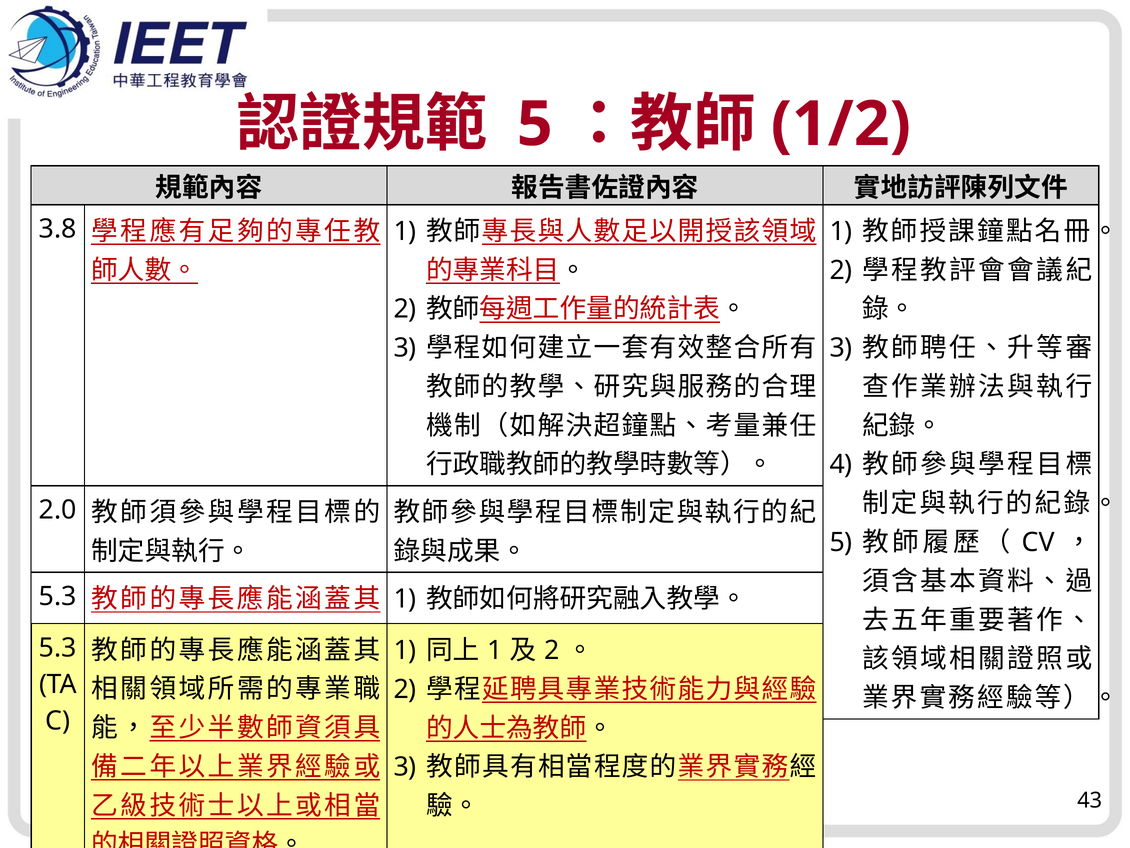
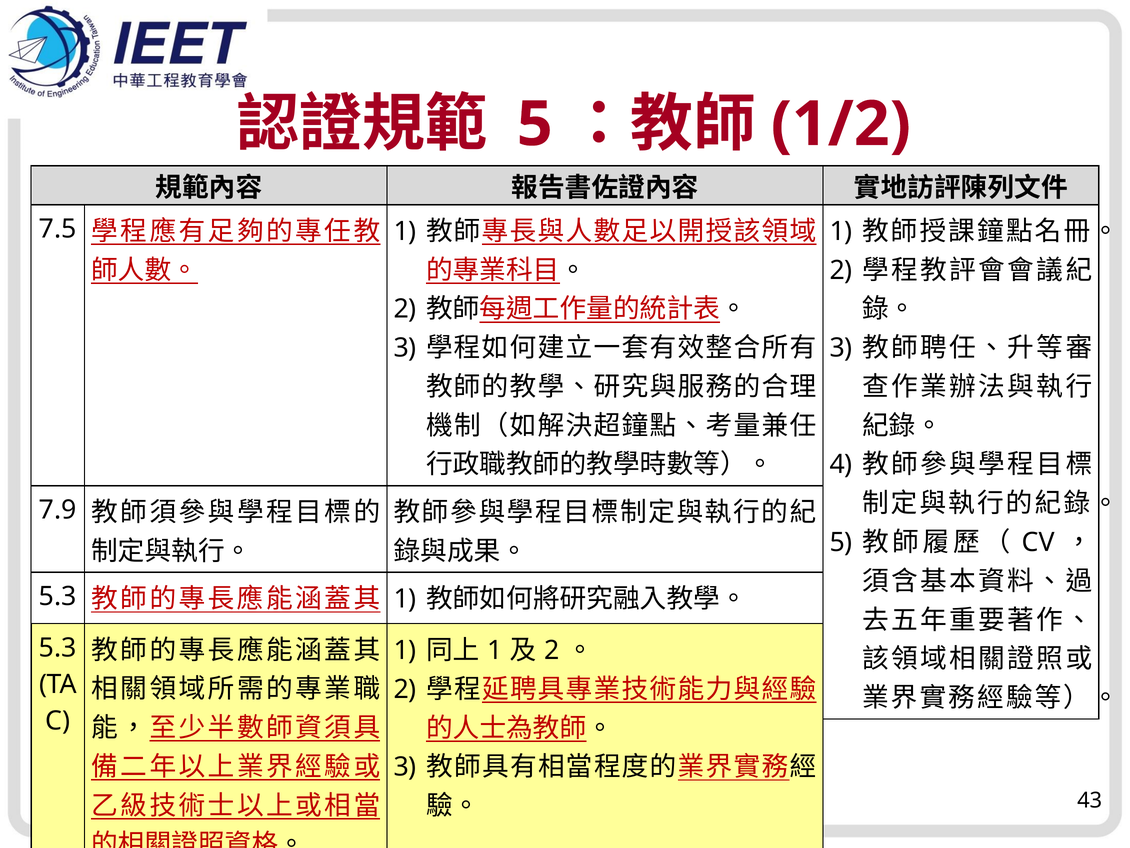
3.8: 3.8 -> 7.5
2.0: 2.0 -> 7.9
